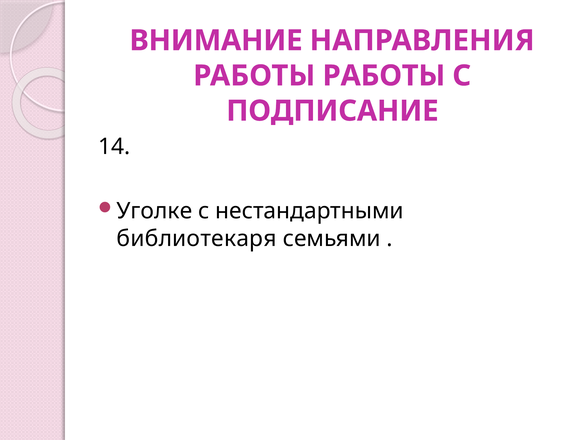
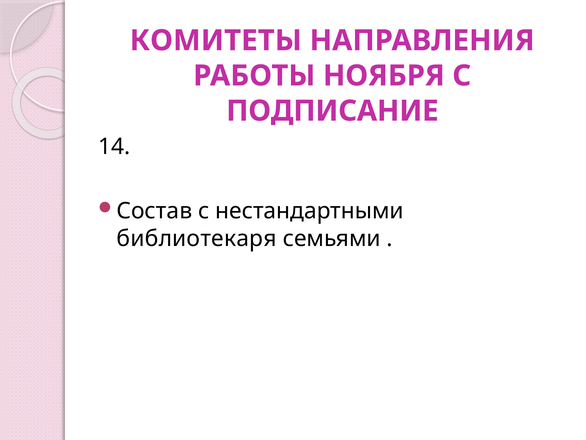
ВНИМАНИЕ: ВНИМАНИЕ -> КОМИТЕТЫ
РАБОТЫ РАБОТЫ: РАБОТЫ -> НОЯБРЯ
Уголке: Уголке -> Состав
